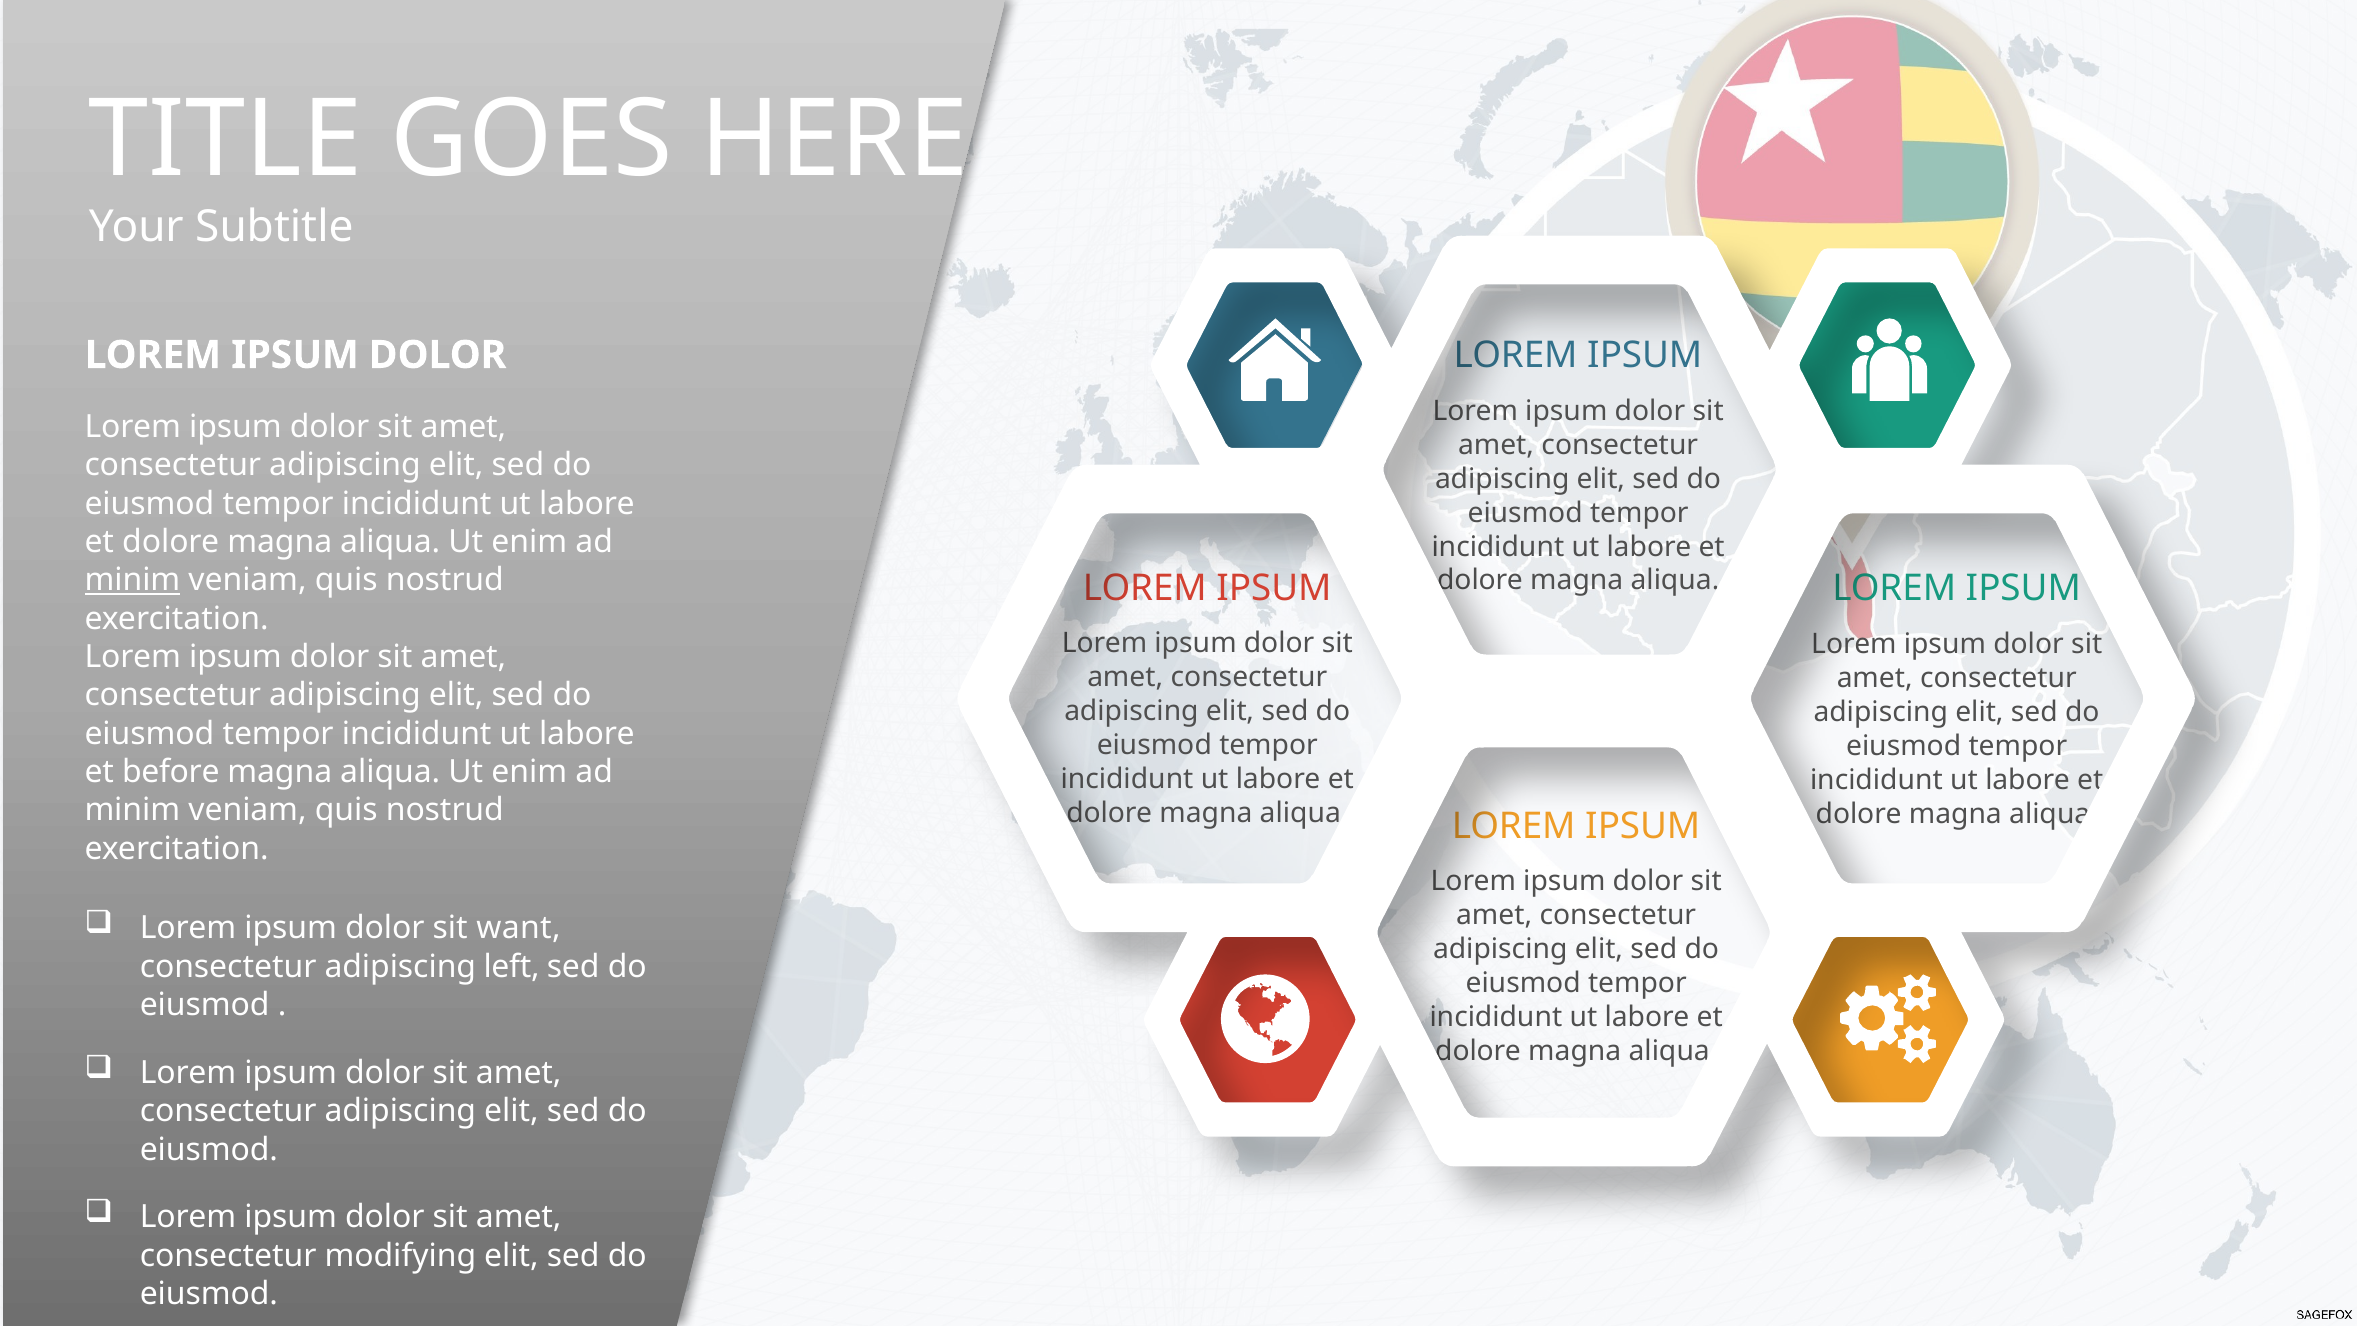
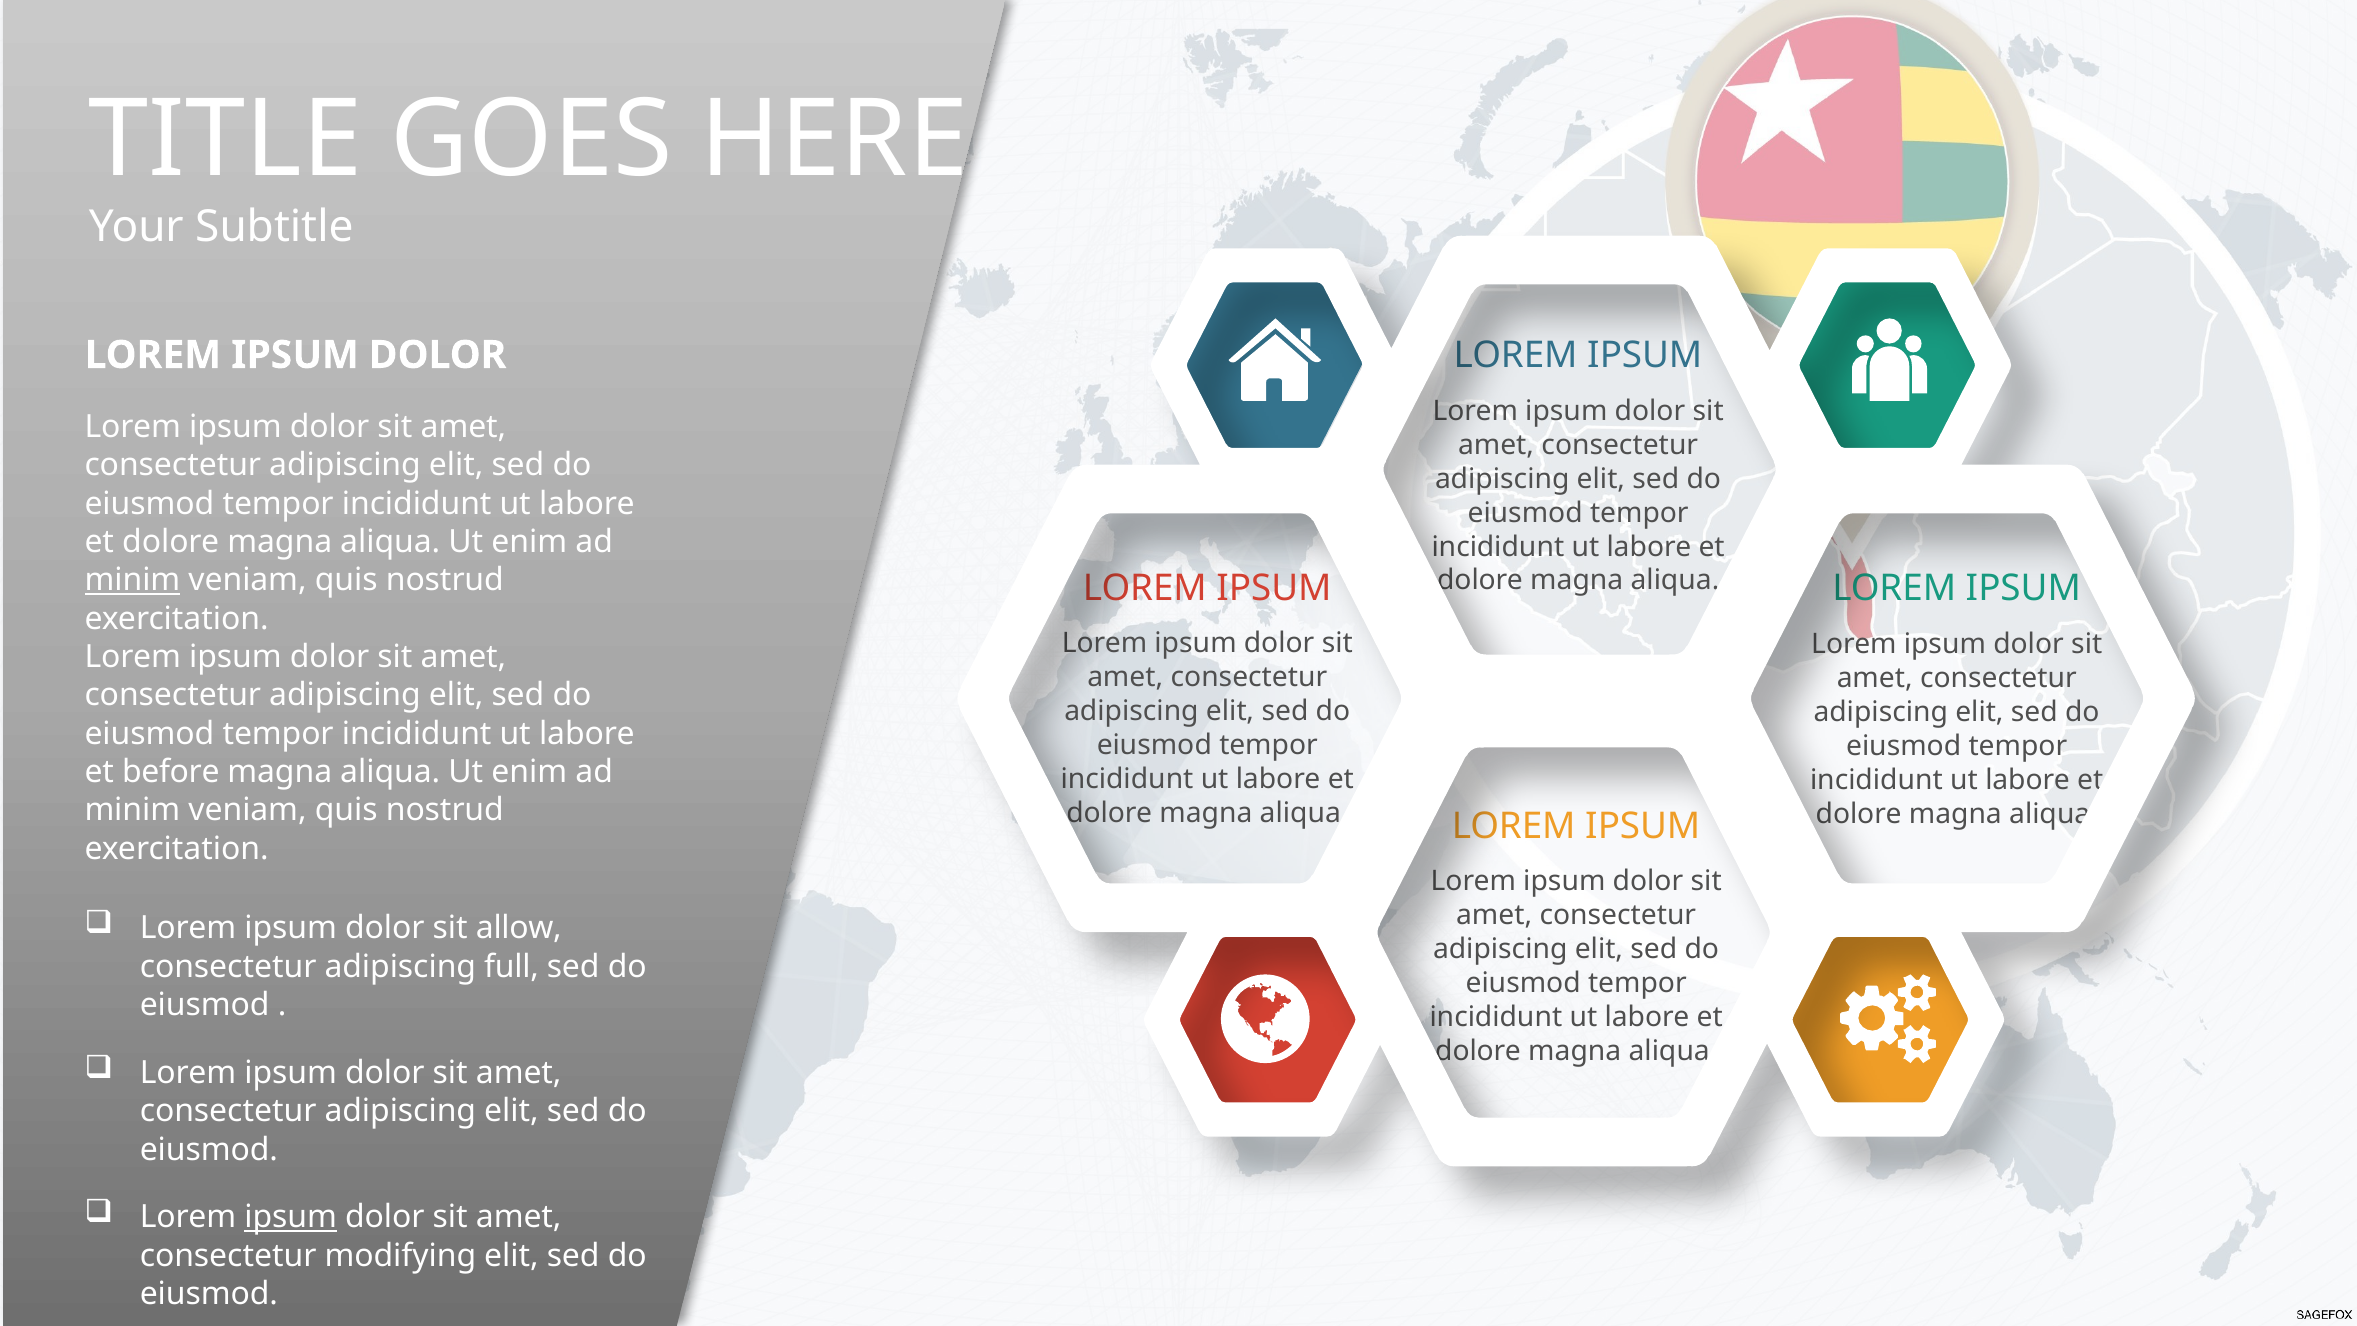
want: want -> allow
left: left -> full
ipsum at (291, 1217) underline: none -> present
